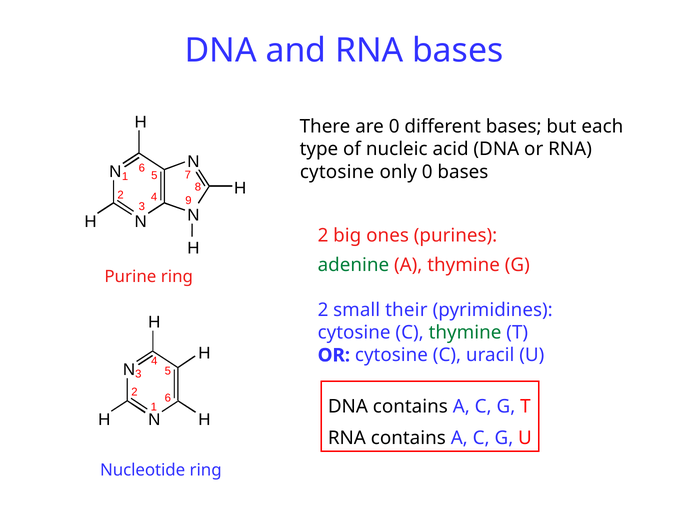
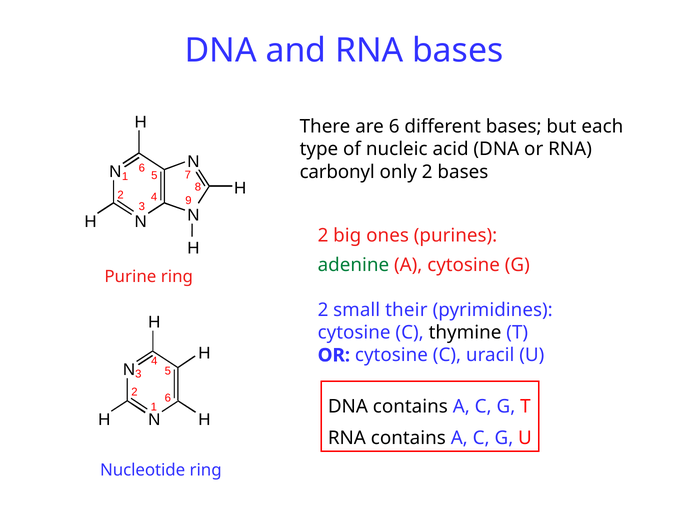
are 0: 0 -> 6
cytosine at (337, 172): cytosine -> carbonyl
only 0: 0 -> 2
A thymine: thymine -> cytosine
thymine at (465, 333) colour: green -> black
